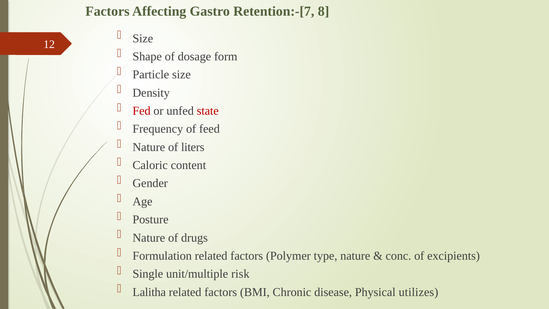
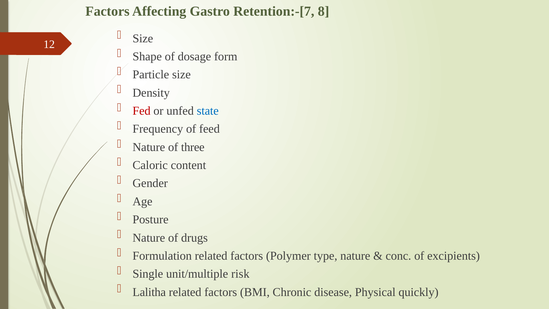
state colour: red -> blue
liters: liters -> three
utilizes: utilizes -> quickly
